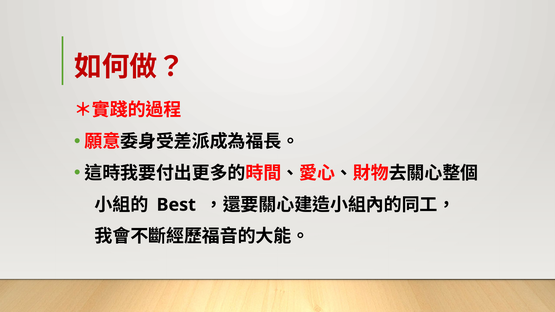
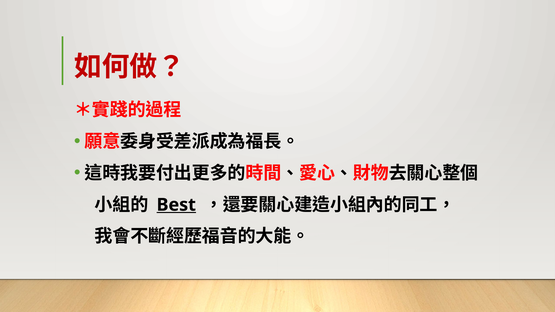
Best underline: none -> present
